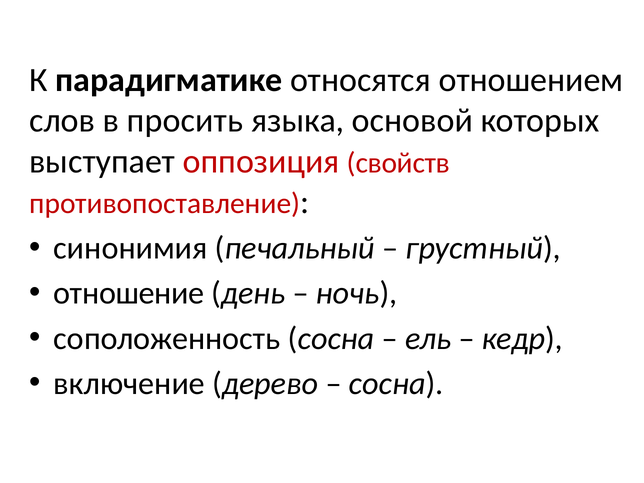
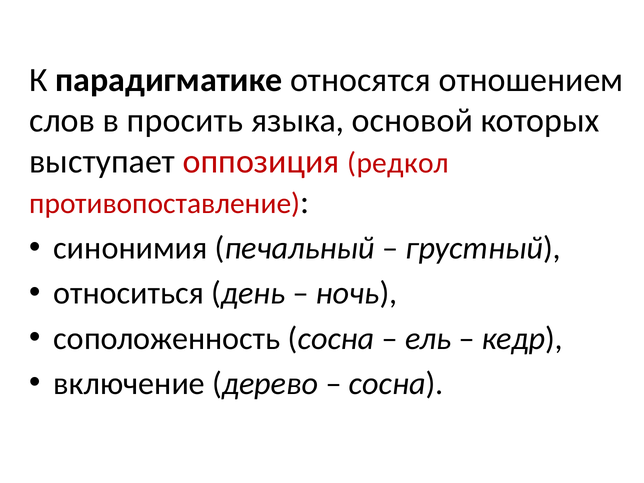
свойств: свойств -> редкол
отношение: отношение -> относиться
